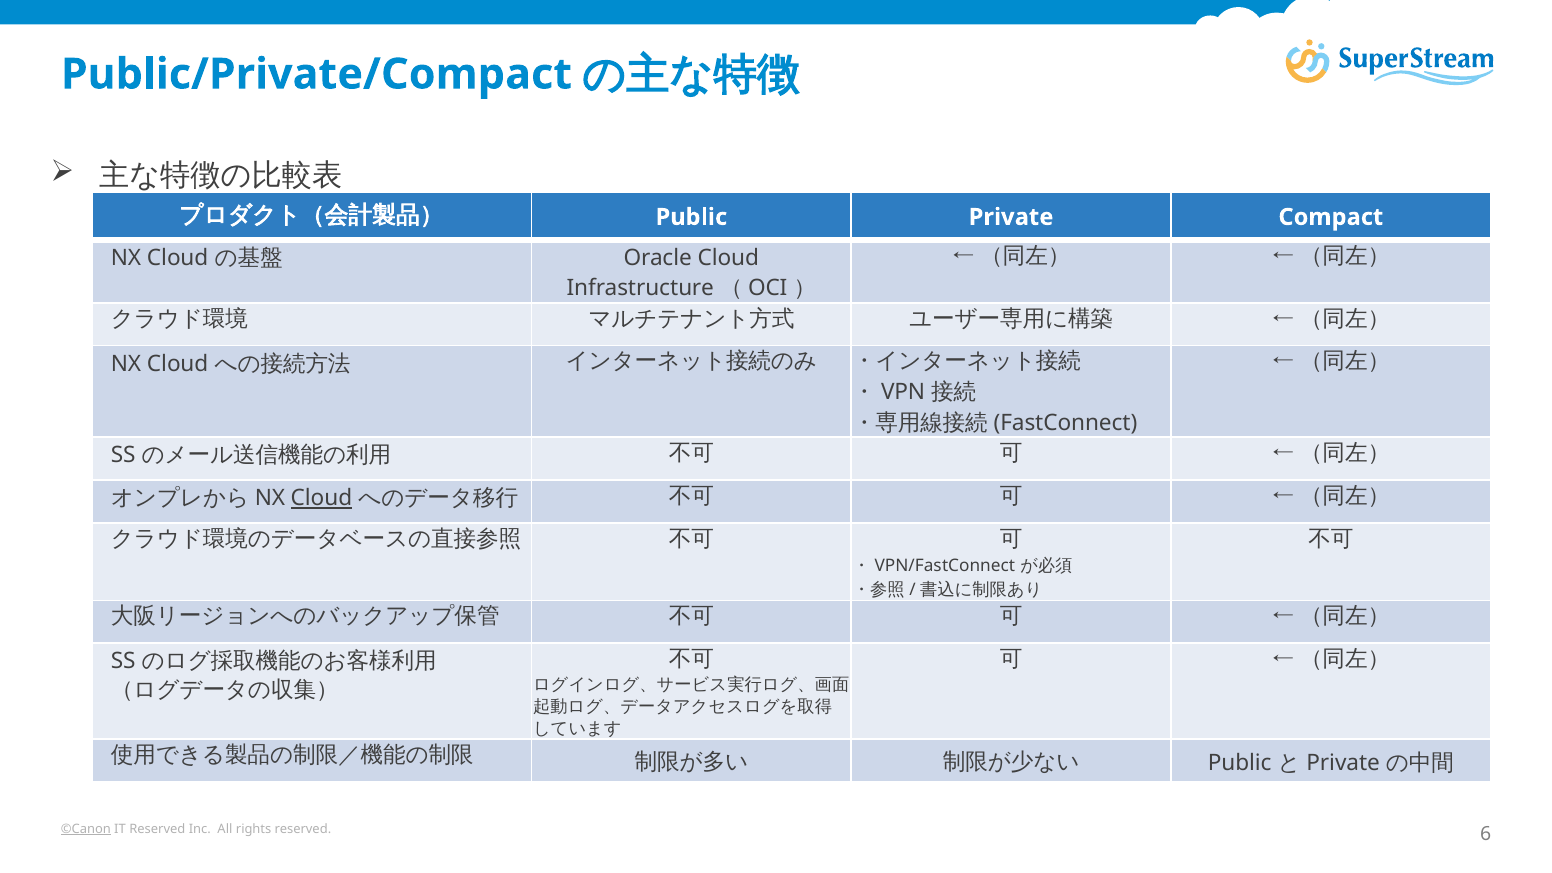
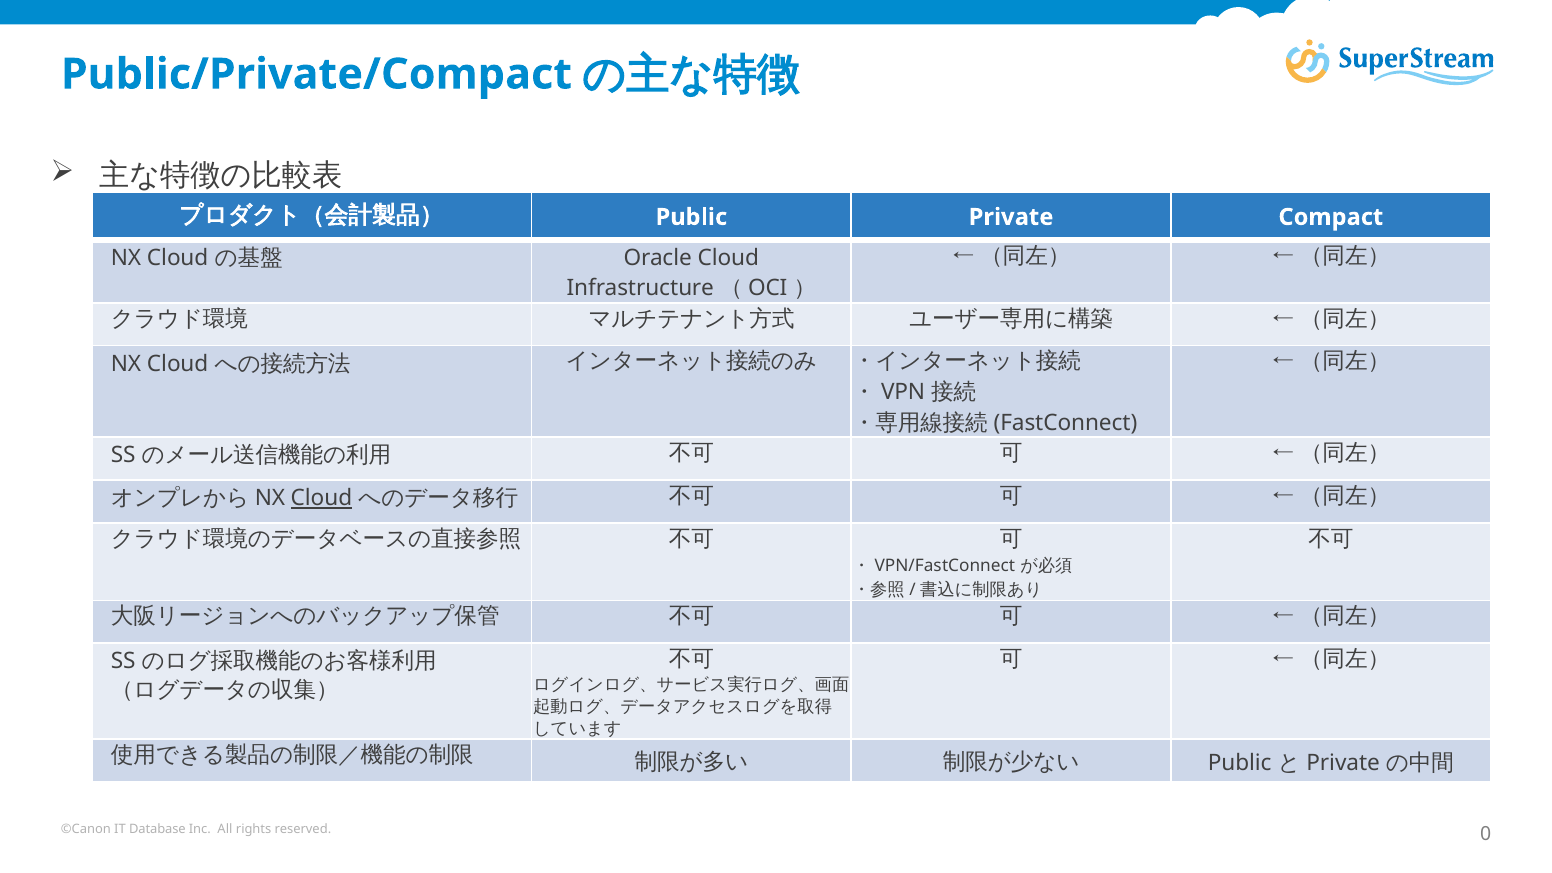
©Canon underline: present -> none
IT Reserved: Reserved -> Database
6: 6 -> 0
